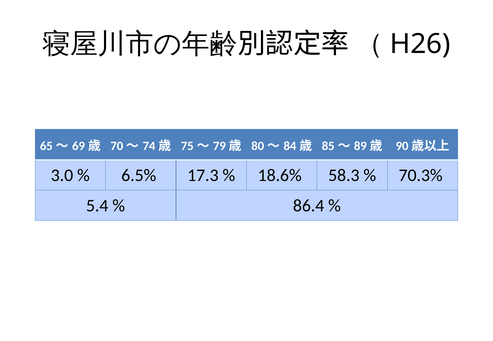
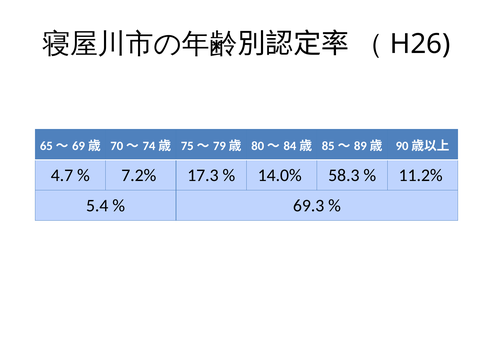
3.0: 3.0 -> 4.7
6.5%: 6.5% -> 7.2%
18.6%: 18.6% -> 14.0%
70.3%: 70.3% -> 11.2%
86.4: 86.4 -> 69.3
